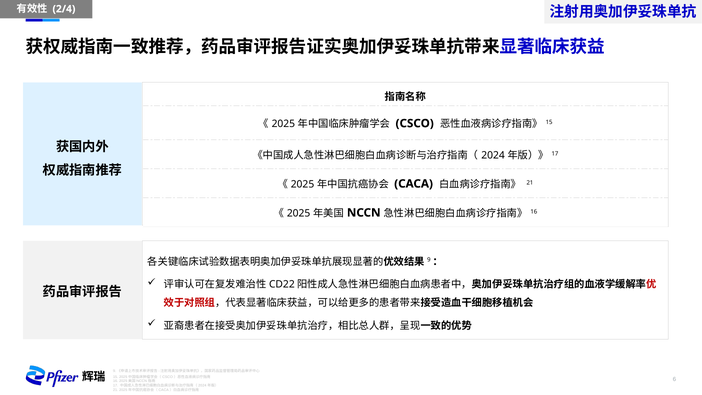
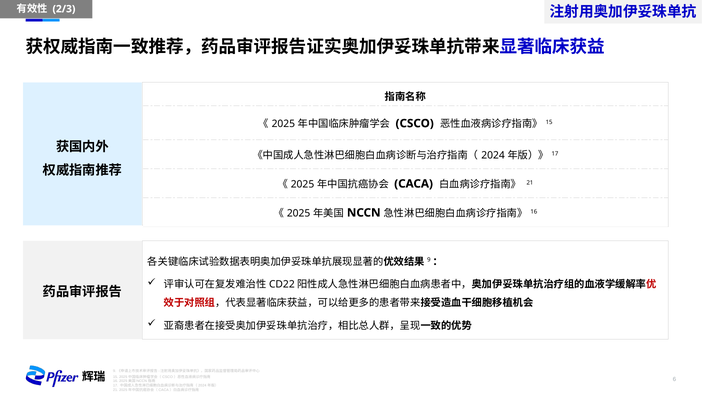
2/4: 2/4 -> 2/3
